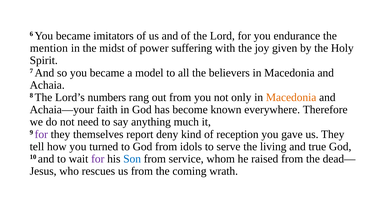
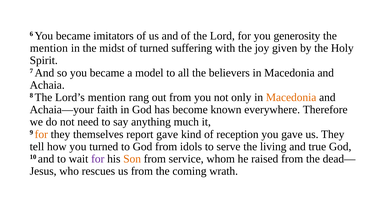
endurance: endurance -> generosity
of power: power -> turned
Lord’s numbers: numbers -> mention
for at (41, 134) colour: purple -> orange
report deny: deny -> gave
Son colour: blue -> orange
